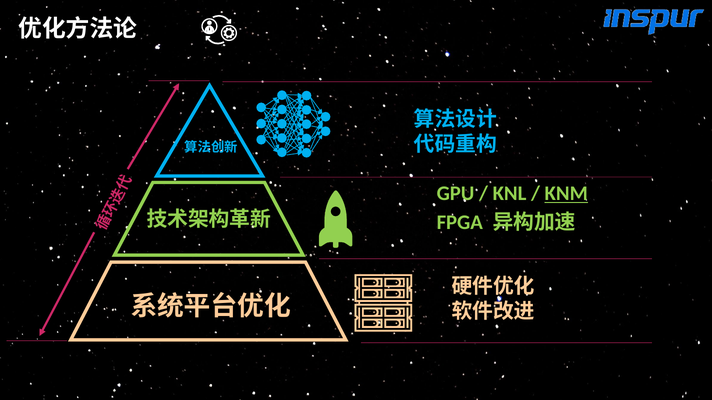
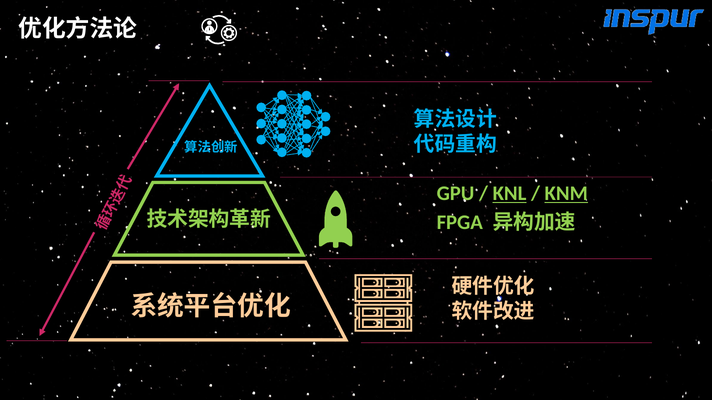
KNL underline: none -> present
